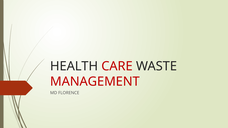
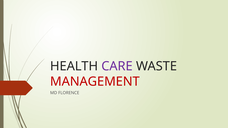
CARE colour: red -> purple
